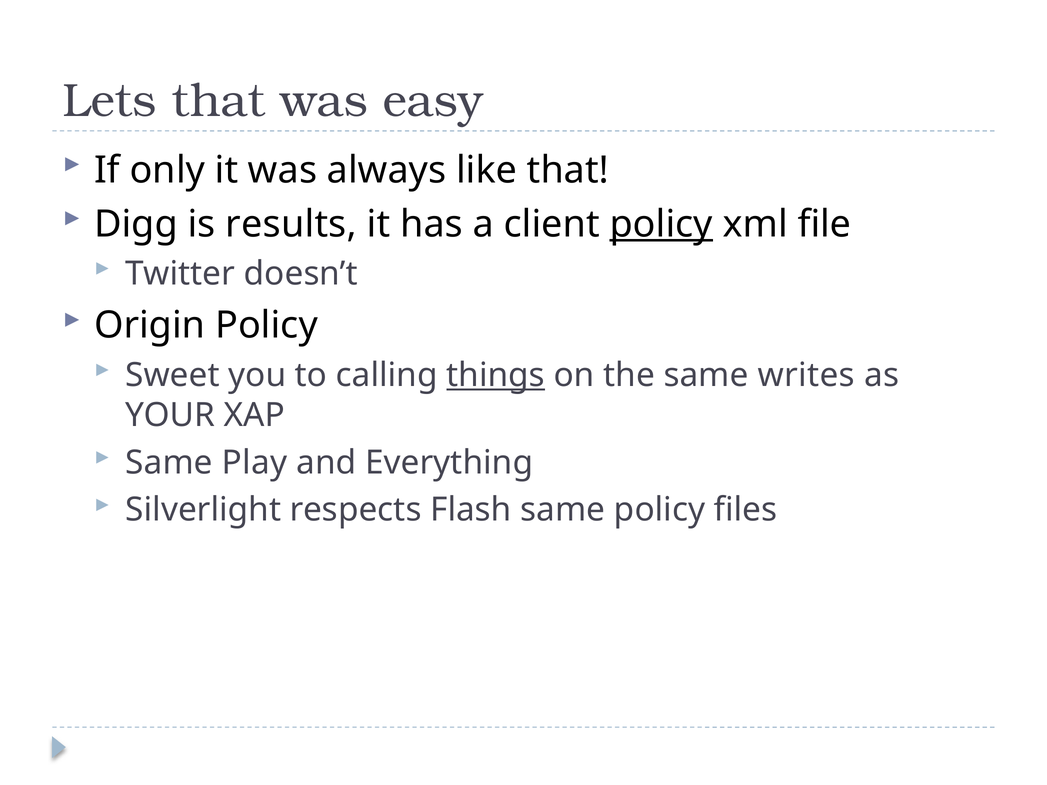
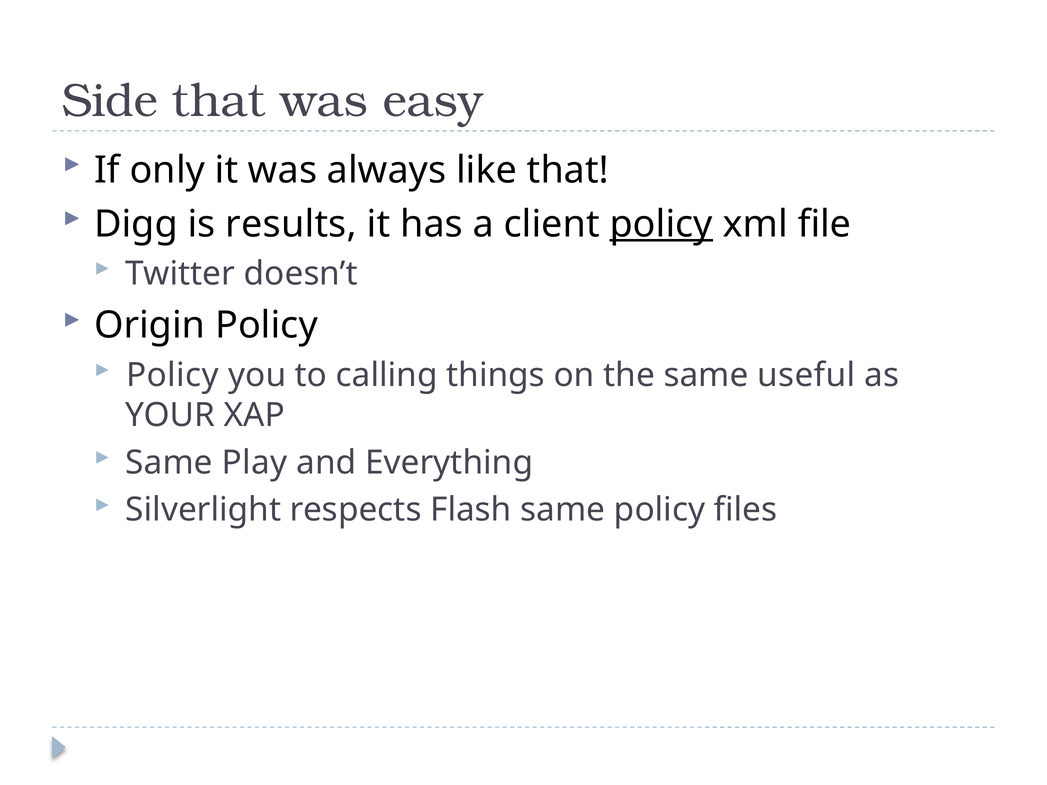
Lets: Lets -> Side
Sweet at (173, 375): Sweet -> Policy
things underline: present -> none
writes: writes -> useful
